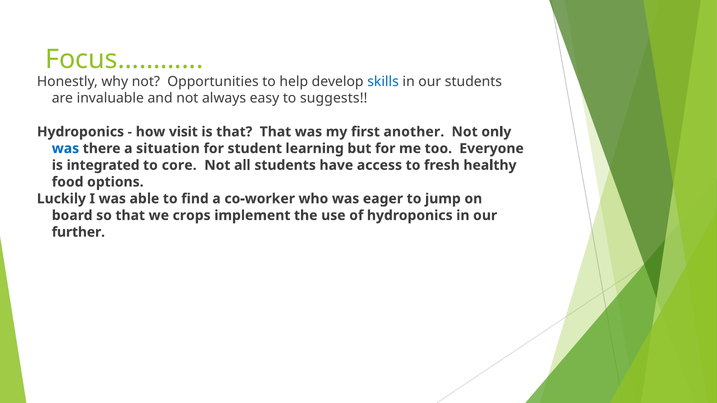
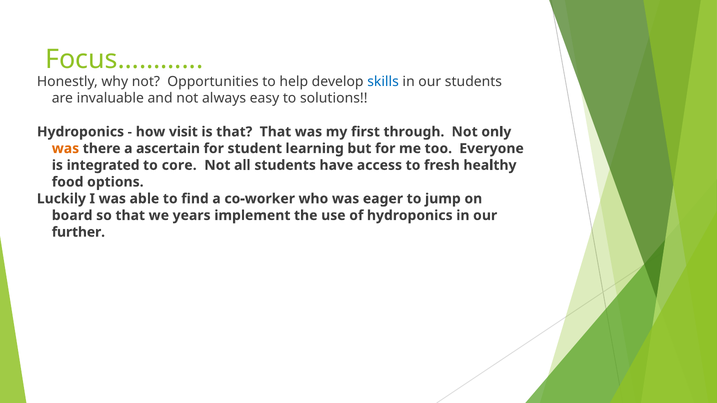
suggests: suggests -> solutions
another: another -> through
was at (65, 149) colour: blue -> orange
situation: situation -> ascertain
crops: crops -> years
